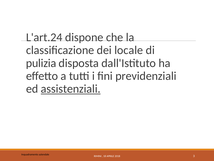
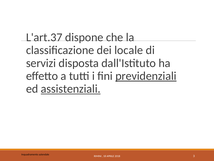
L'art.24: L'art.24 -> L'art.37
pulizia: pulizia -> servizi
previdenziali underline: none -> present
